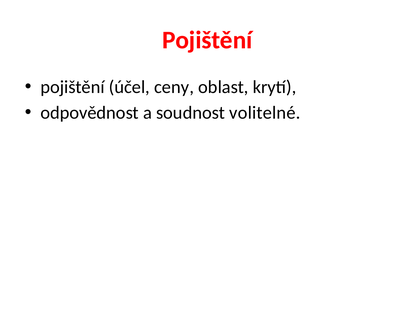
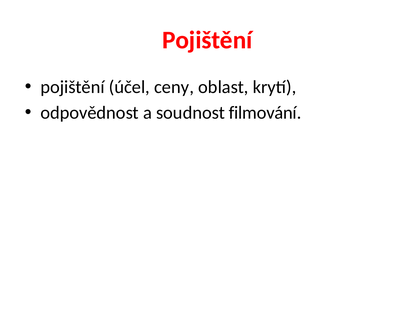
volitelné: volitelné -> filmování
